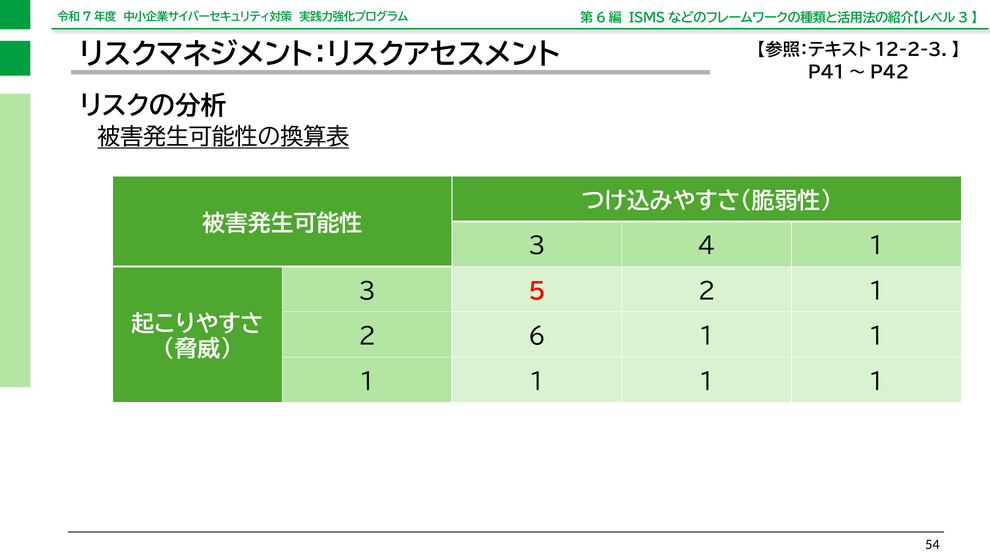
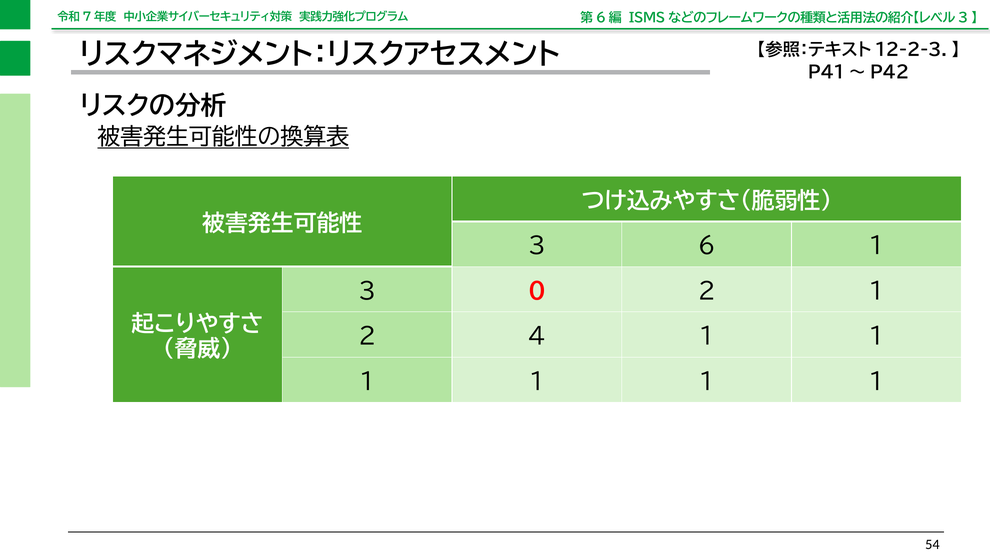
4: 4 -> 6
5: 5 -> 0
6: 6 -> 4
